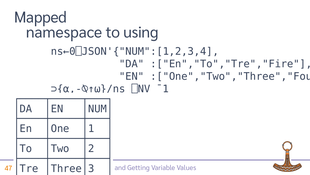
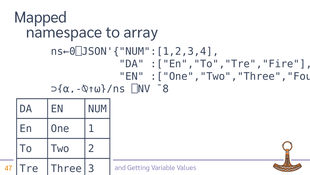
using: using -> array
¯1: ¯1 -> ¯8
